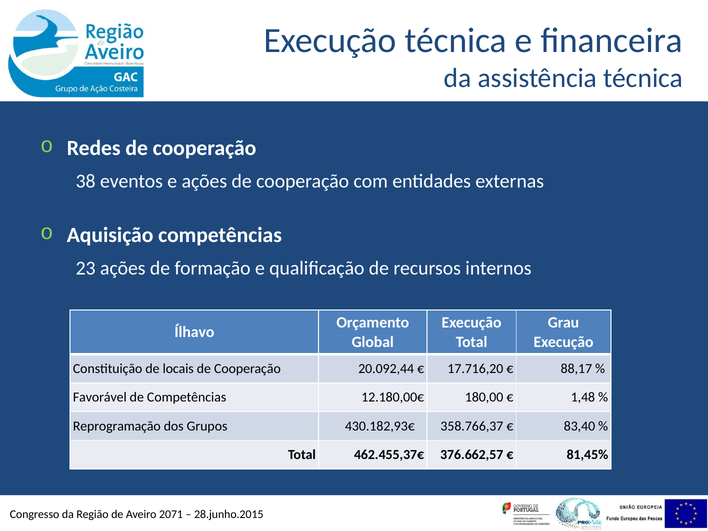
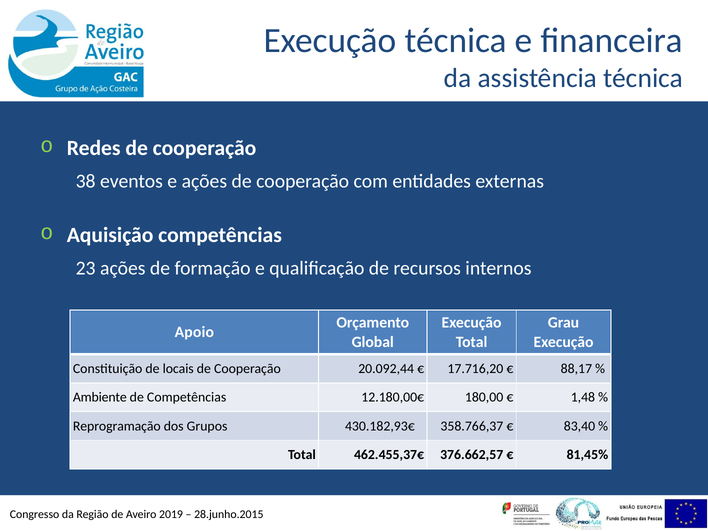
Ílhavo: Ílhavo -> Apoio
Favorável: Favorável -> Ambiente
2071: 2071 -> 2019
